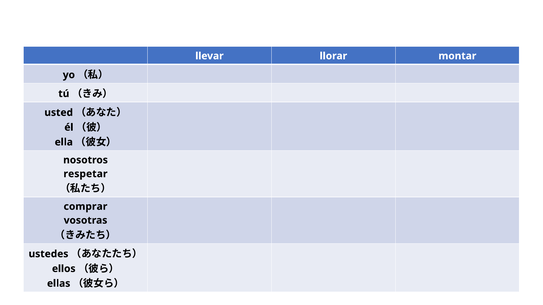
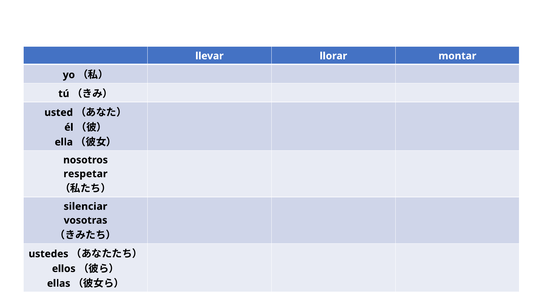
comprar: comprar -> silenciar
